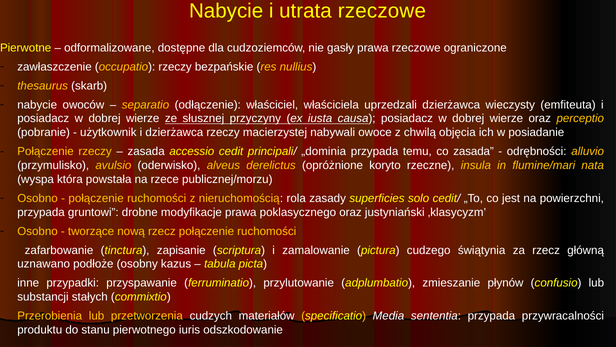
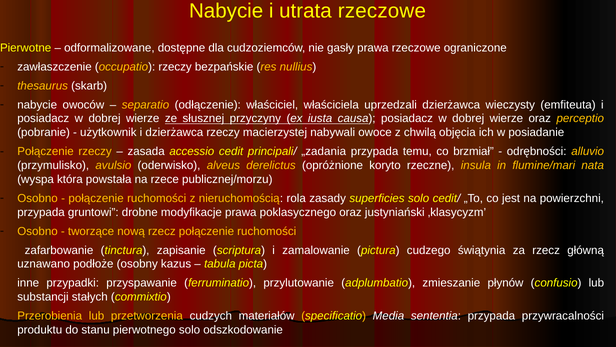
„dominia: „dominia -> „zadania
co zasada: zasada -> brzmiał
pierwotnego iuris: iuris -> solo
